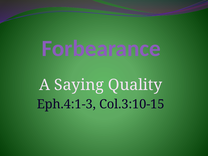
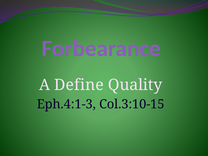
Saying: Saying -> Define
